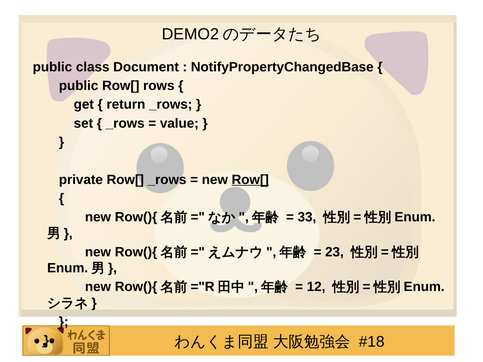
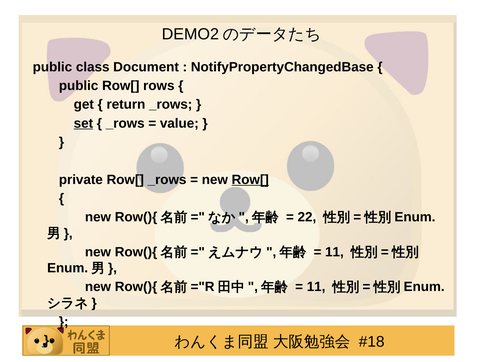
set underline: none -> present
33: 33 -> 22
23 at (334, 252): 23 -> 11
12 at (316, 287): 12 -> 11
